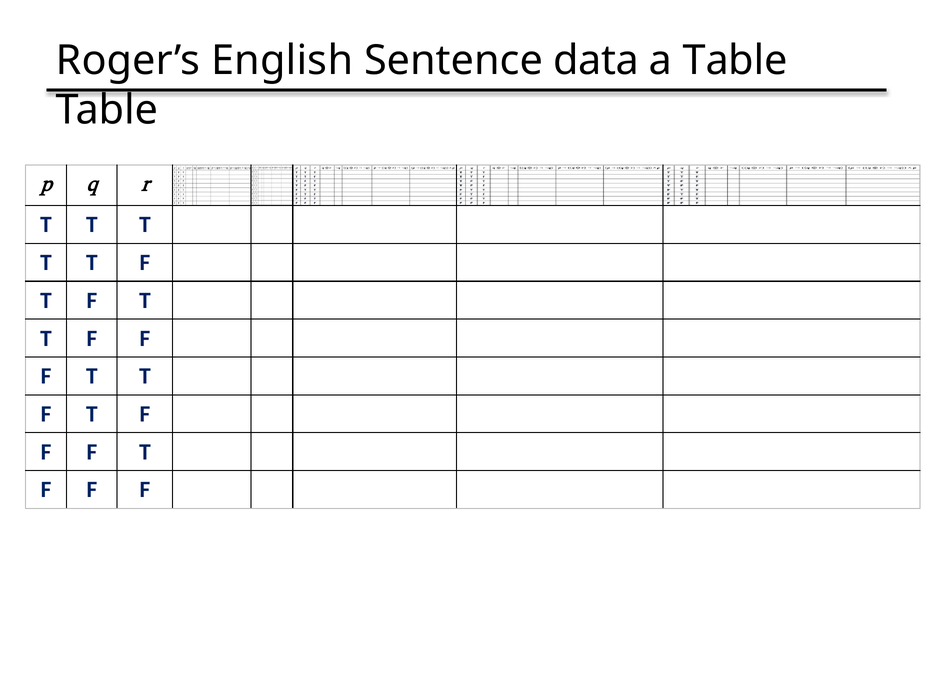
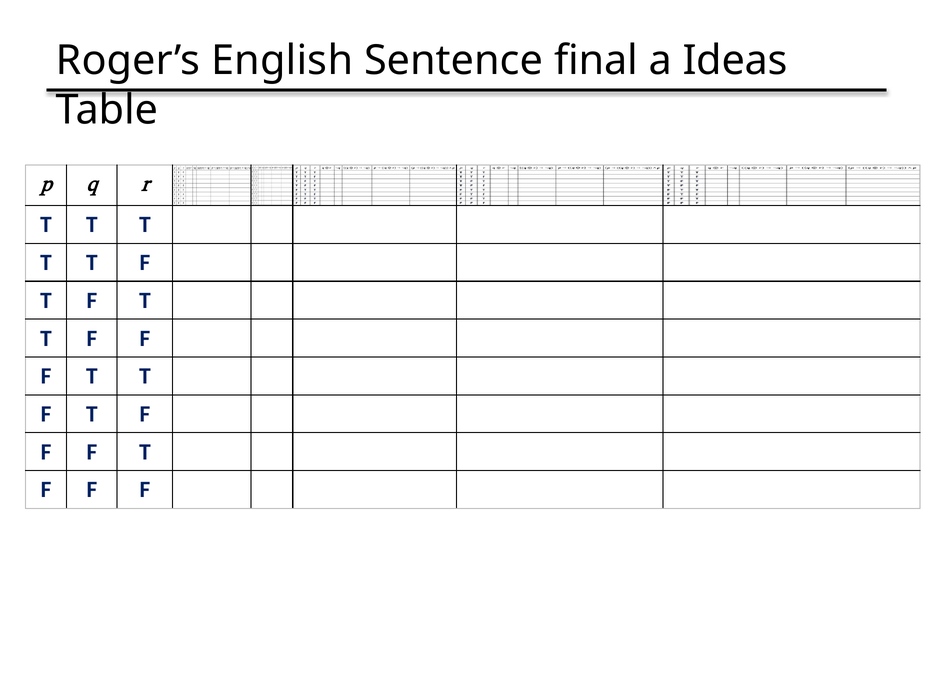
data: data -> final
a Table: Table -> Ideas
